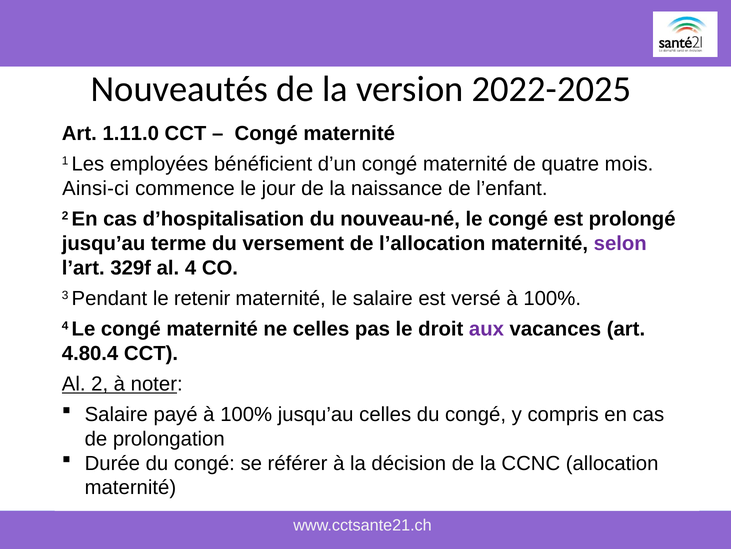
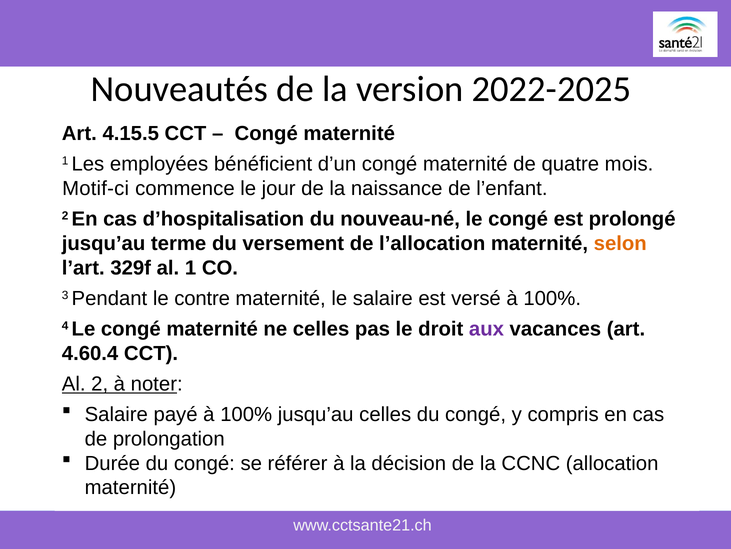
1.11.0: 1.11.0 -> 4.15.5
Ainsi-ci: Ainsi-ci -> Motif-ci
selon colour: purple -> orange
al 4: 4 -> 1
retenir: retenir -> contre
4.80.4: 4.80.4 -> 4.60.4
